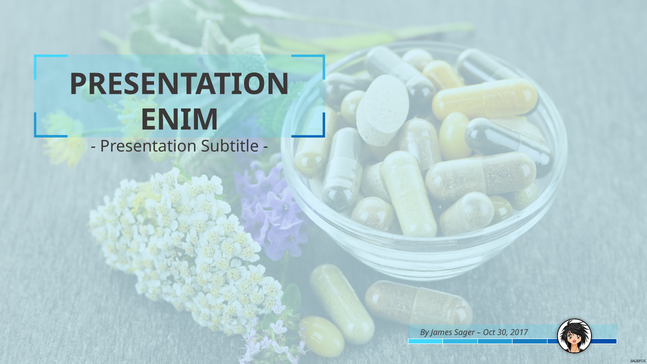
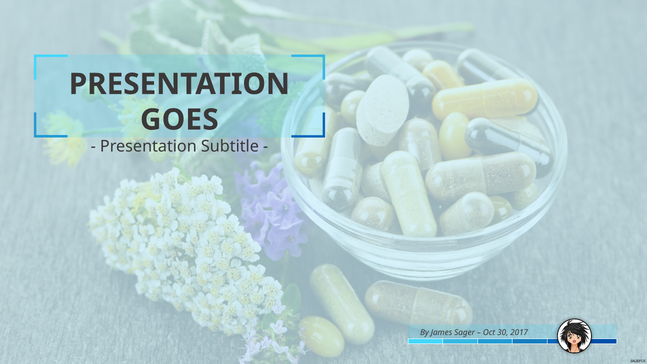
ENIM: ENIM -> GOES
